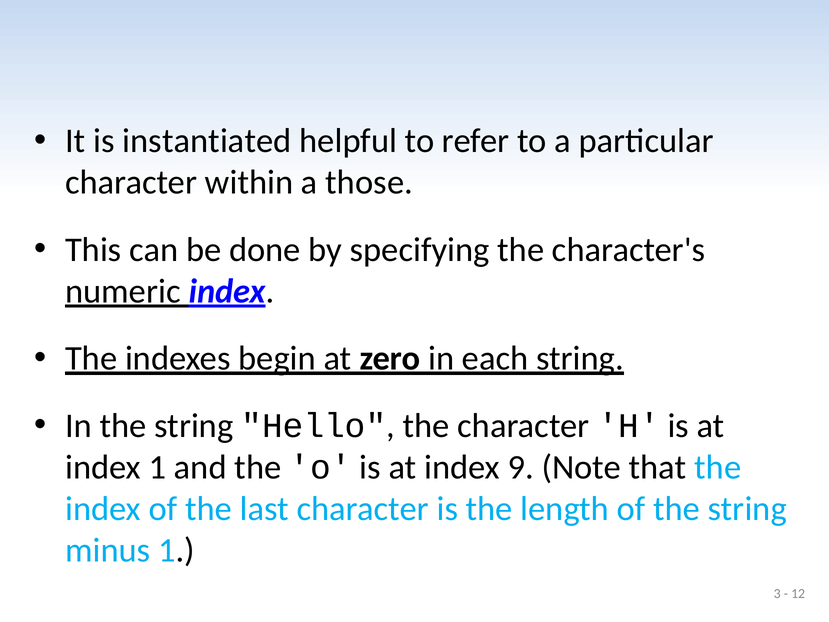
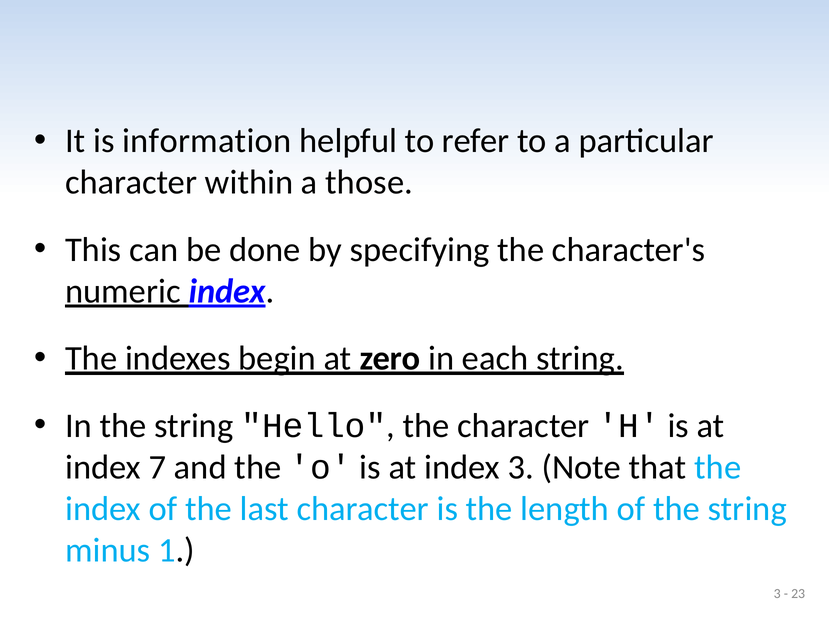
instantiated: instantiated -> information
index 1: 1 -> 7
index 9: 9 -> 3
12: 12 -> 23
